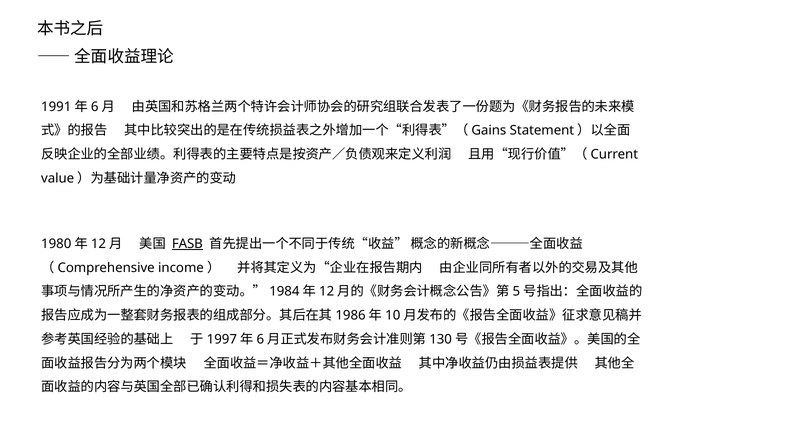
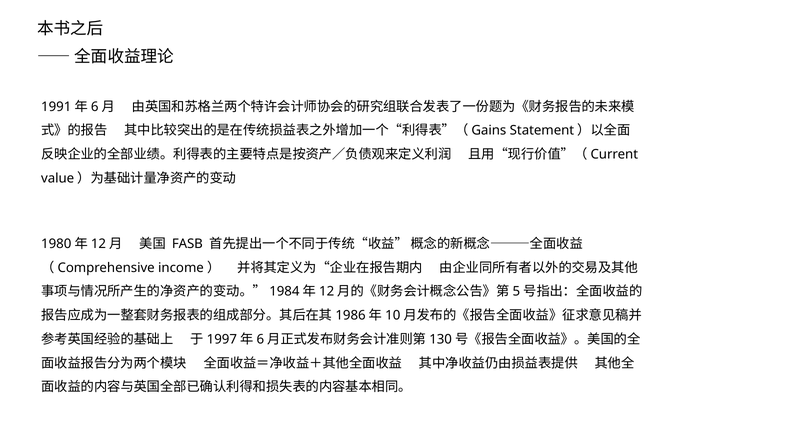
FASB underline: present -> none
